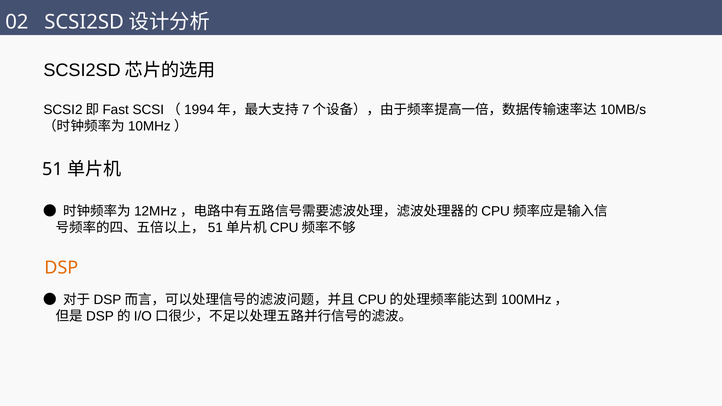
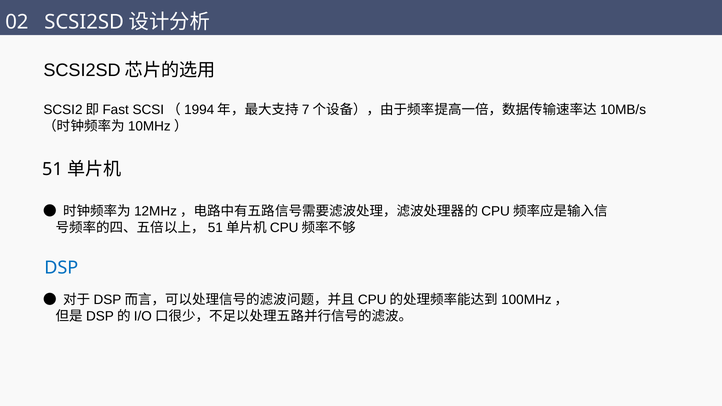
DSP colour: orange -> blue
